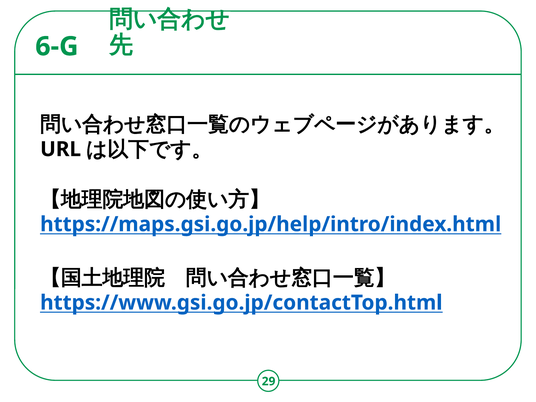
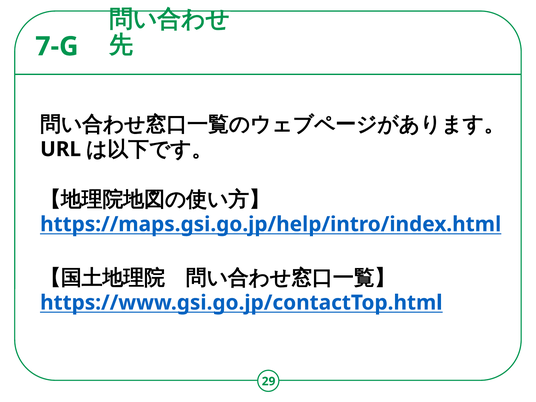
6-G: 6-G -> 7-G
